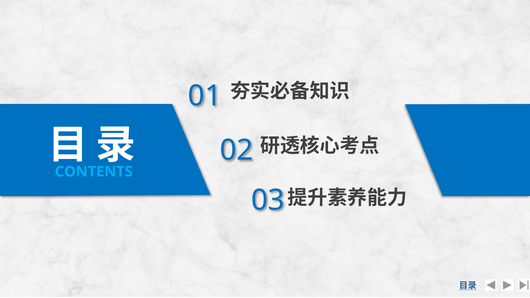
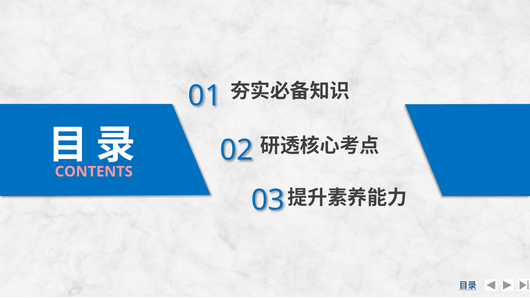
CONTENTS colour: light blue -> pink
